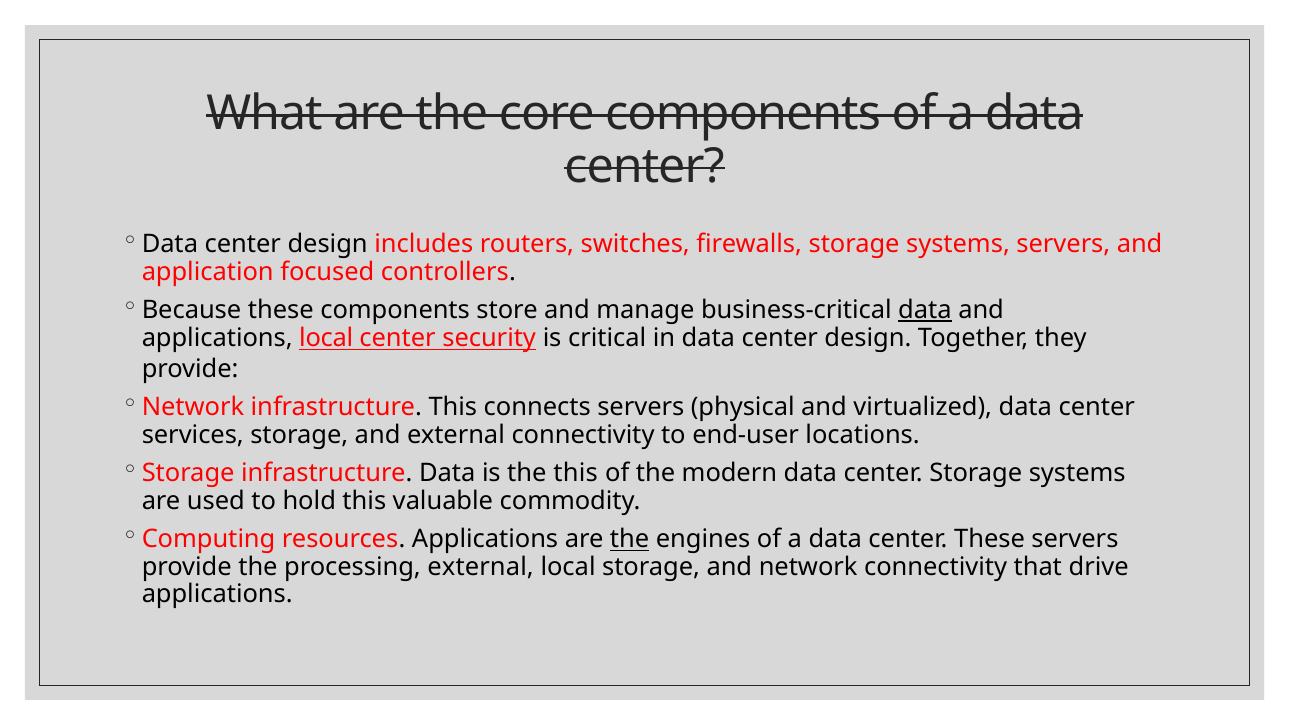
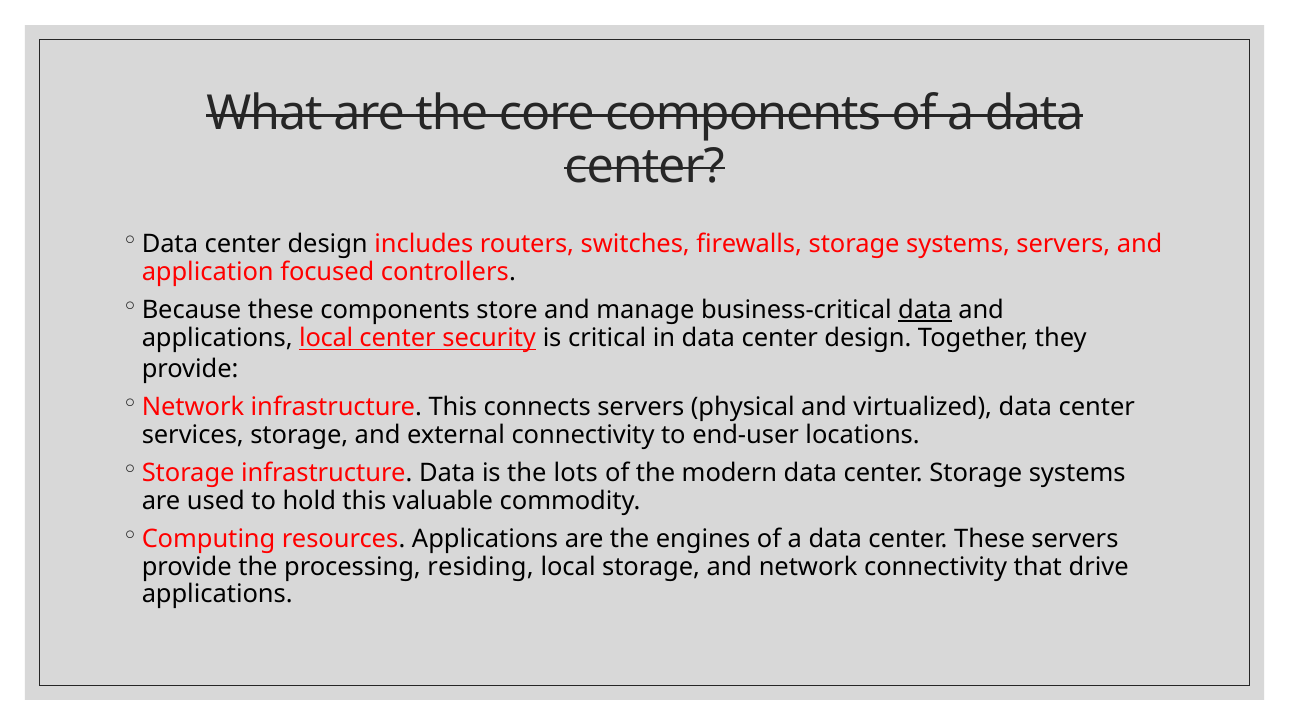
the this: this -> lots
the at (630, 539) underline: present -> none
processing external: external -> residing
